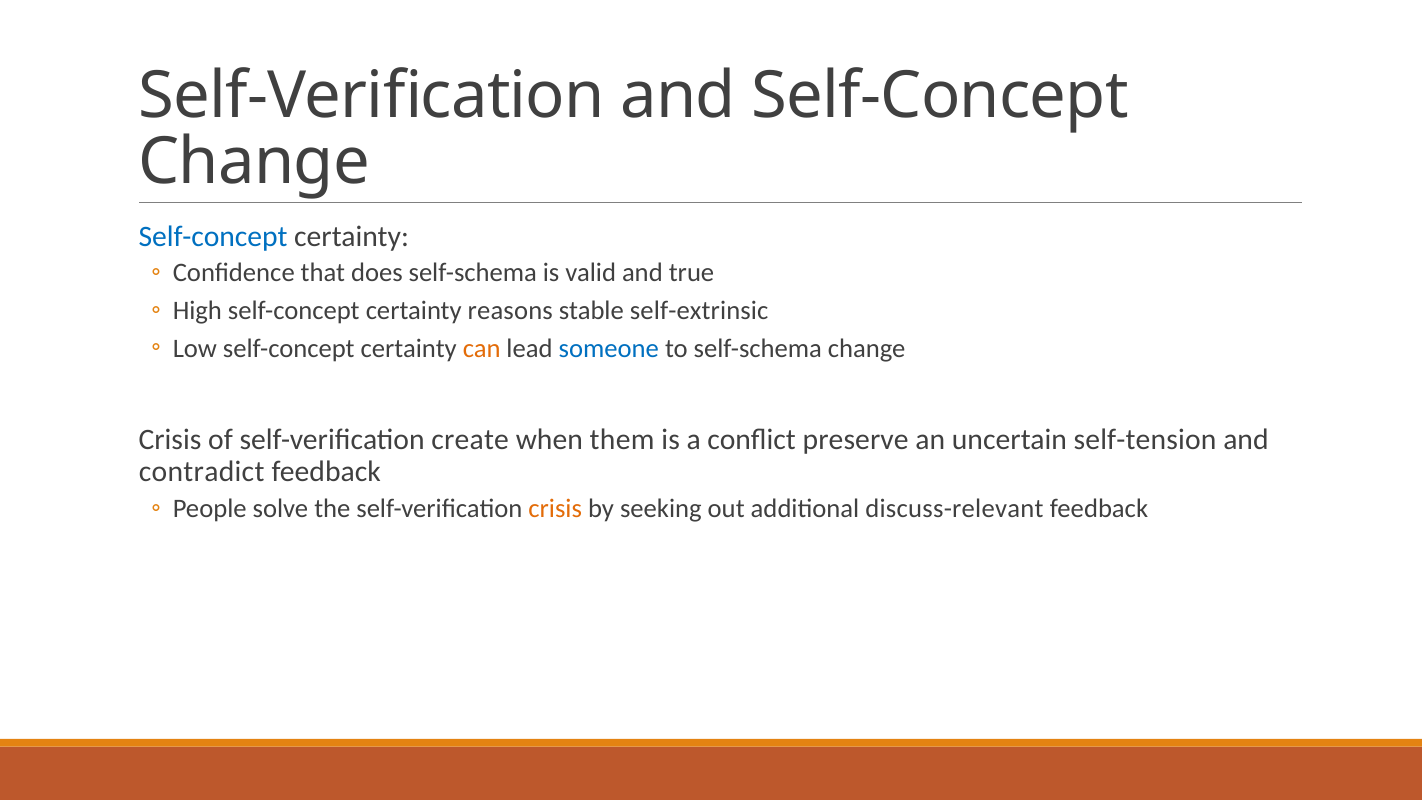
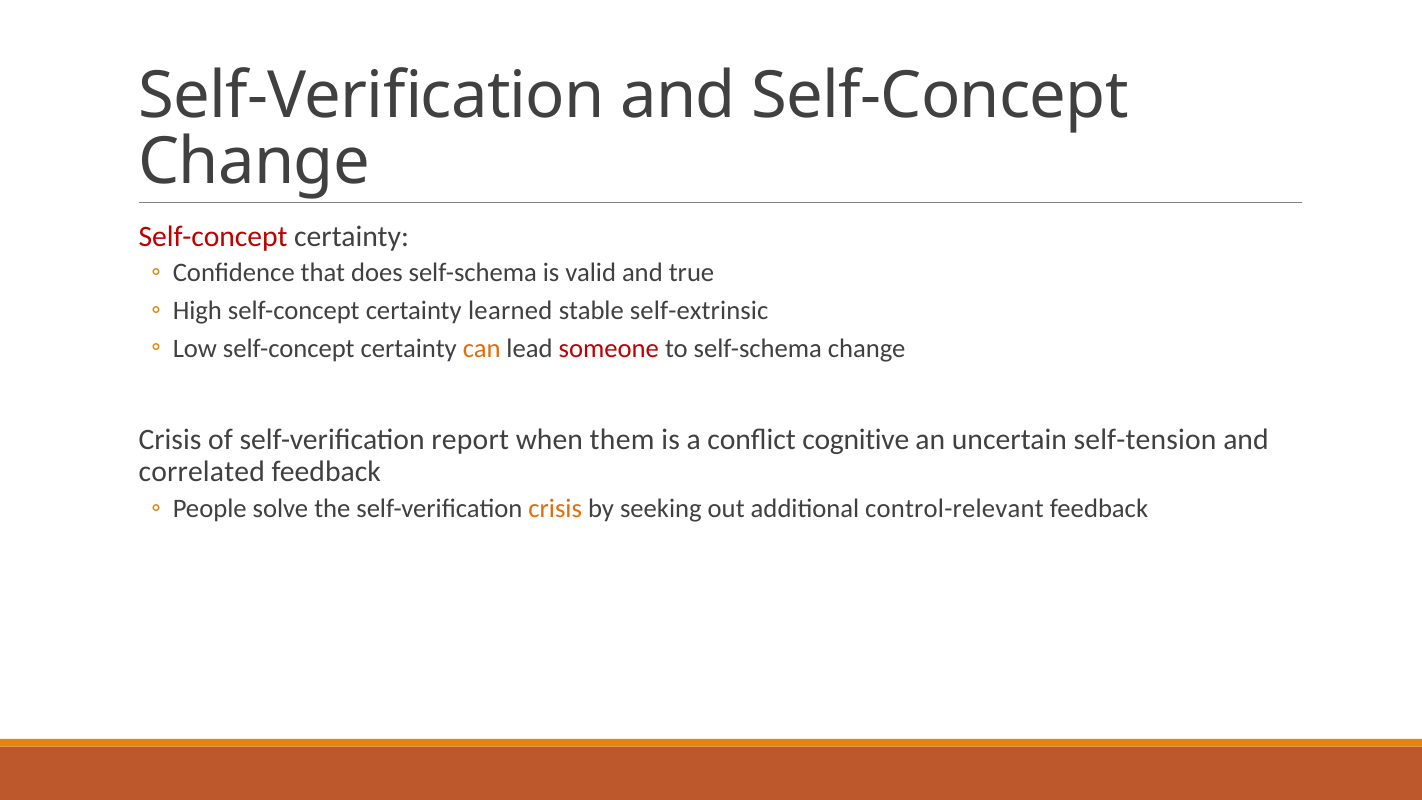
Self-concept at (213, 236) colour: blue -> red
reasons: reasons -> learned
someone colour: blue -> red
create: create -> report
preserve: preserve -> cognitive
contradict: contradict -> correlated
discuss-relevant: discuss-relevant -> control-relevant
